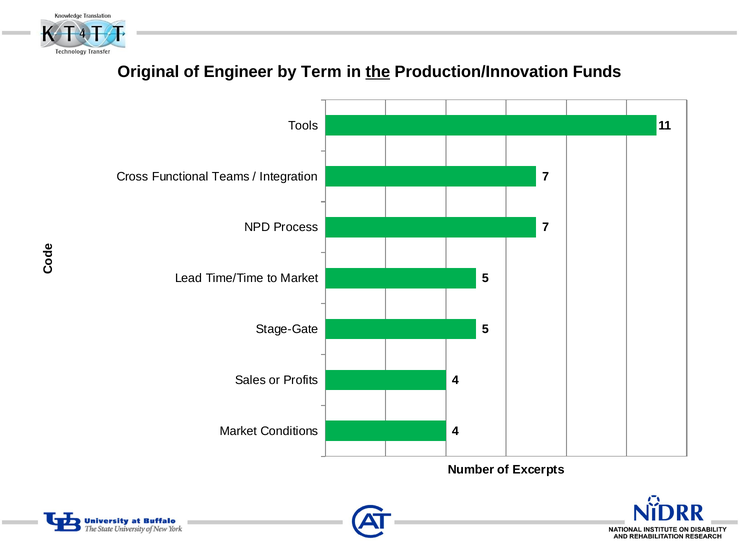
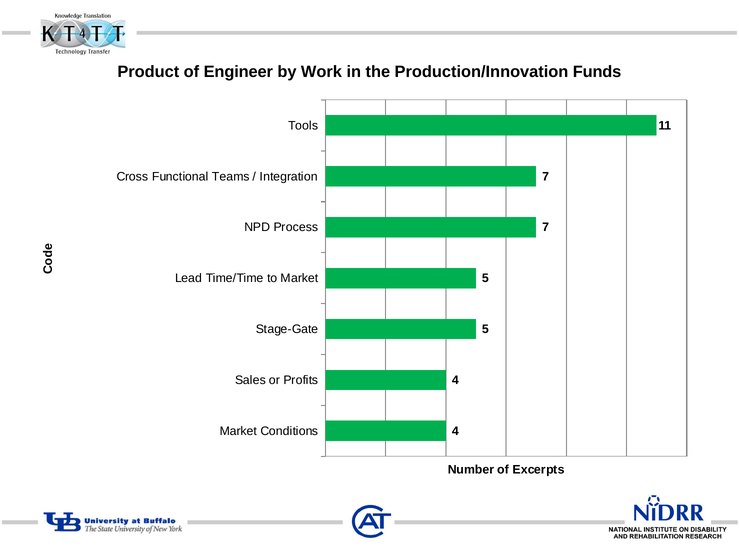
Original: Original -> Product
Term: Term -> Work
the underline: present -> none
